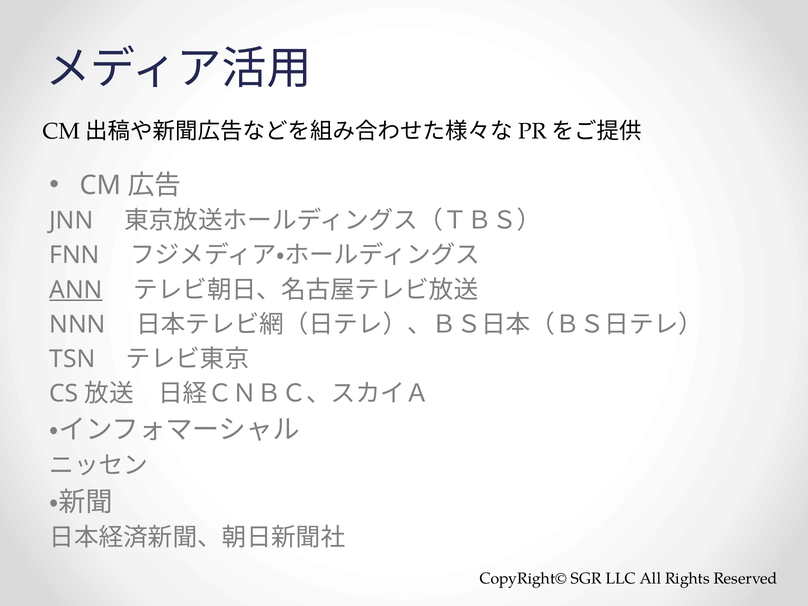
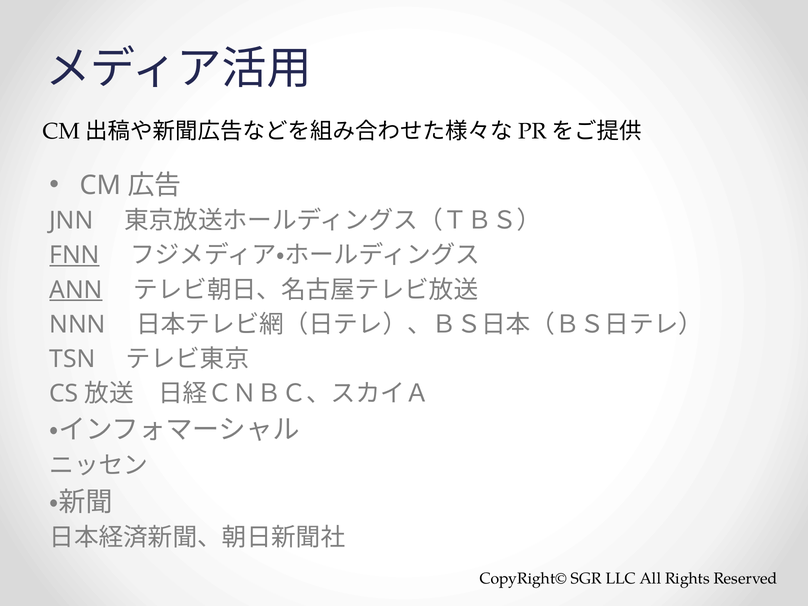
FNN underline: none -> present
